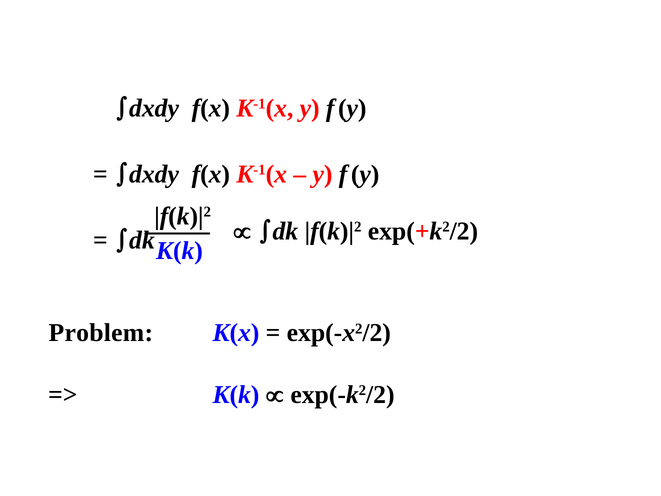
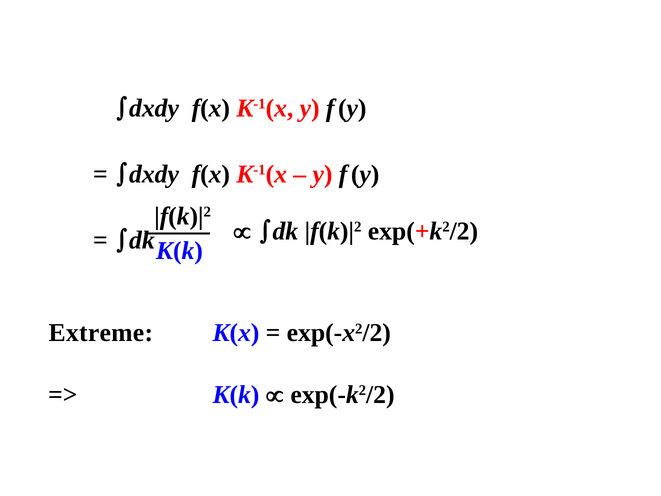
Problem: Problem -> Extreme
